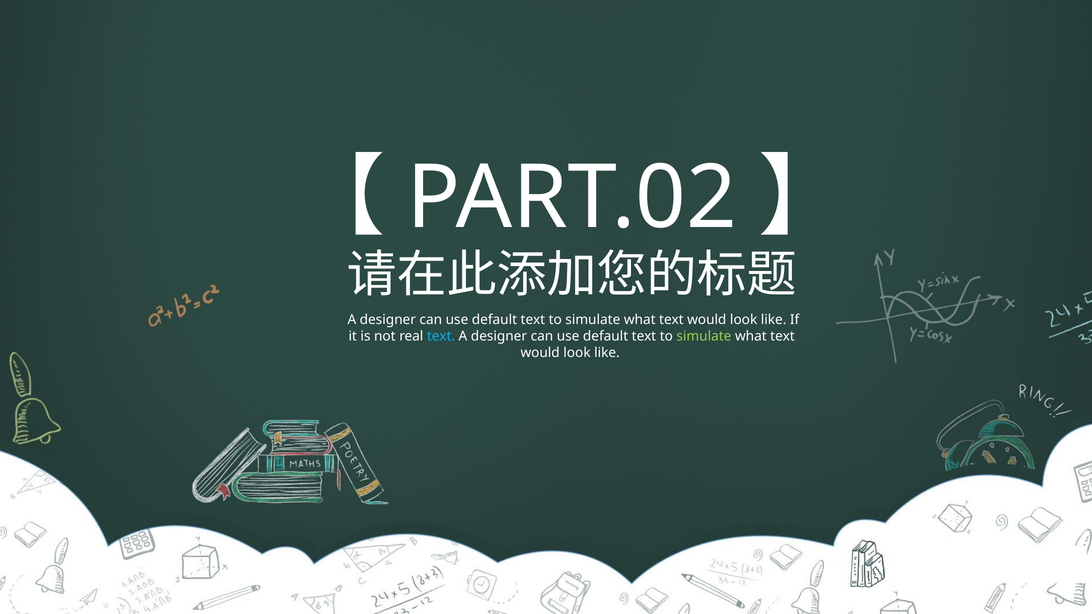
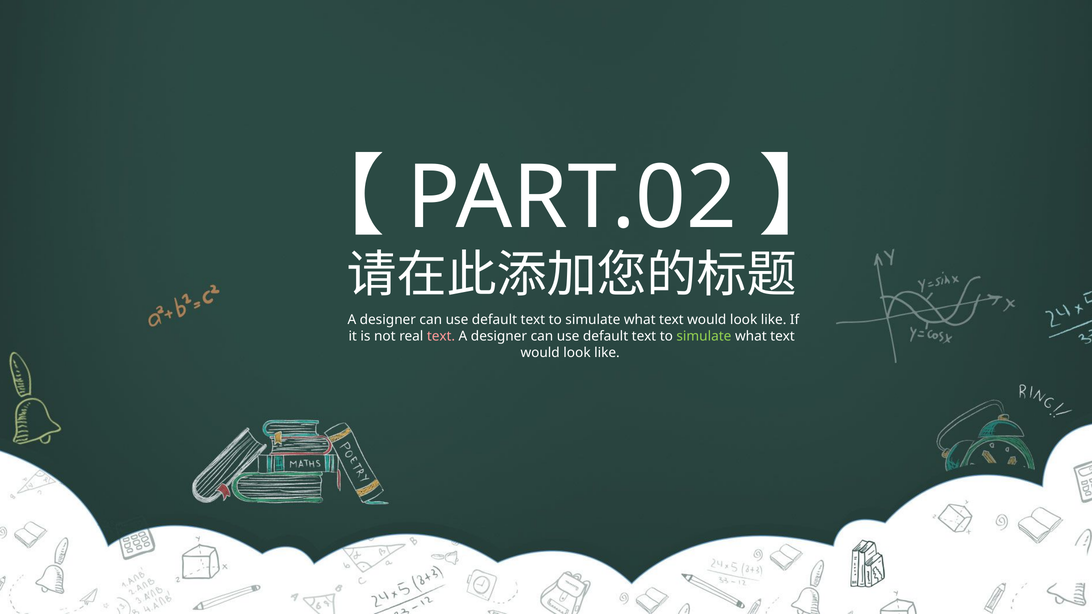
text at (441, 336) colour: light blue -> pink
